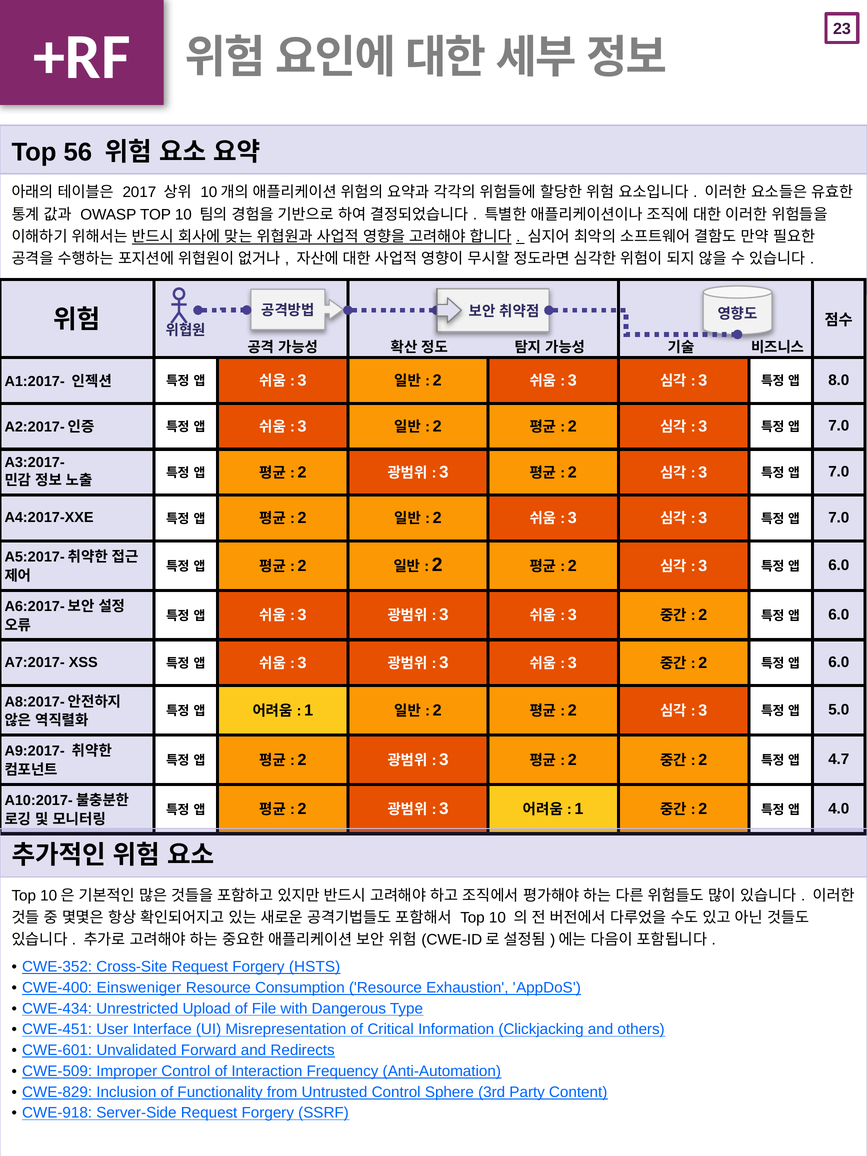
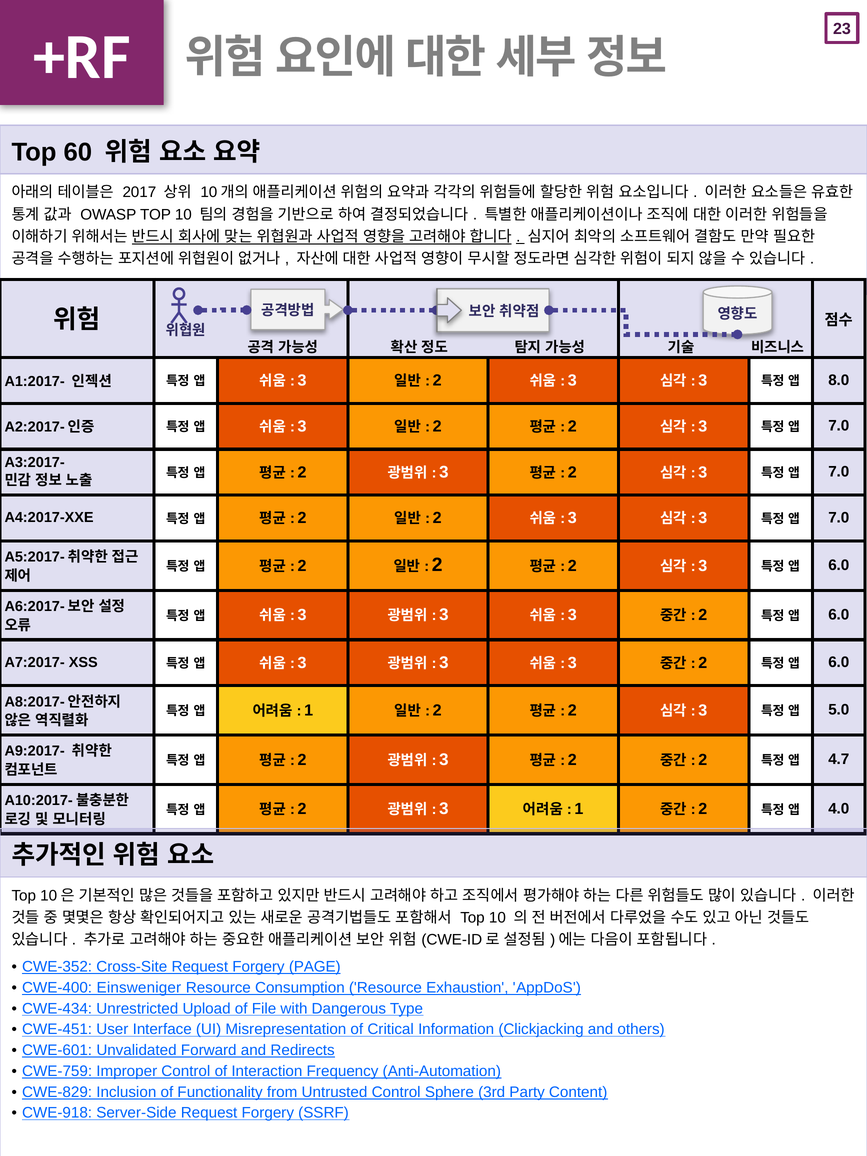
56: 56 -> 60
HSTS: HSTS -> PAGE
CWE-509: CWE-509 -> CWE-759
